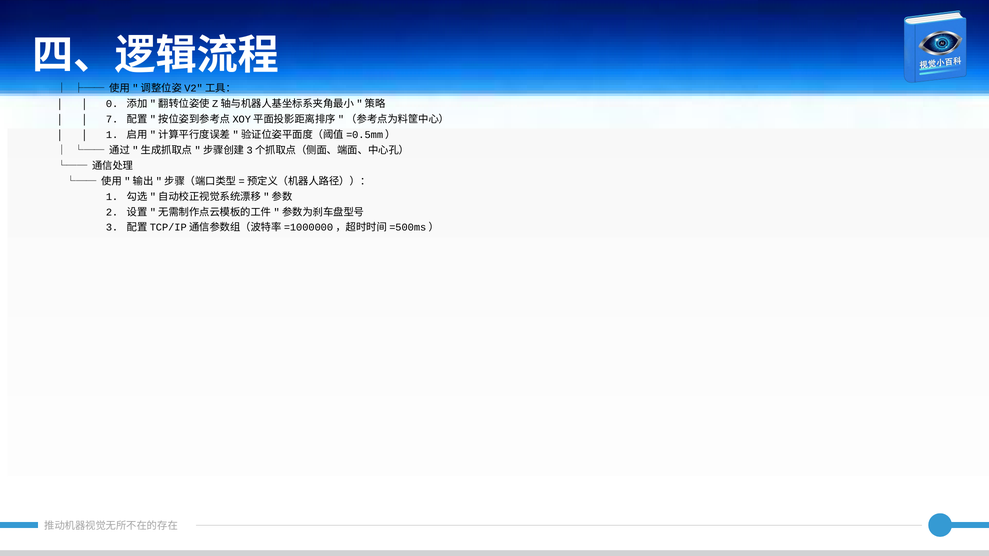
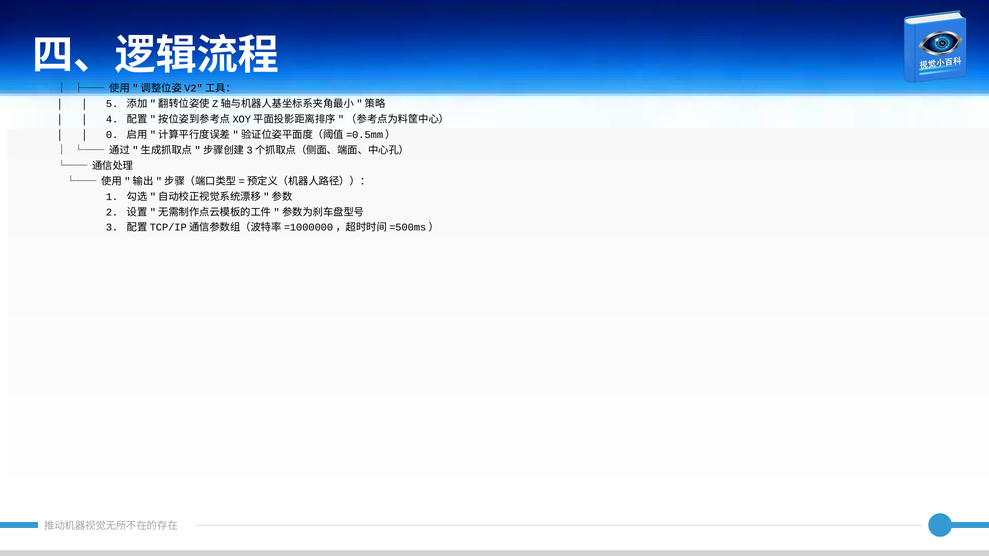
0: 0 -> 5
7: 7 -> 4
1 at (112, 135): 1 -> 0
